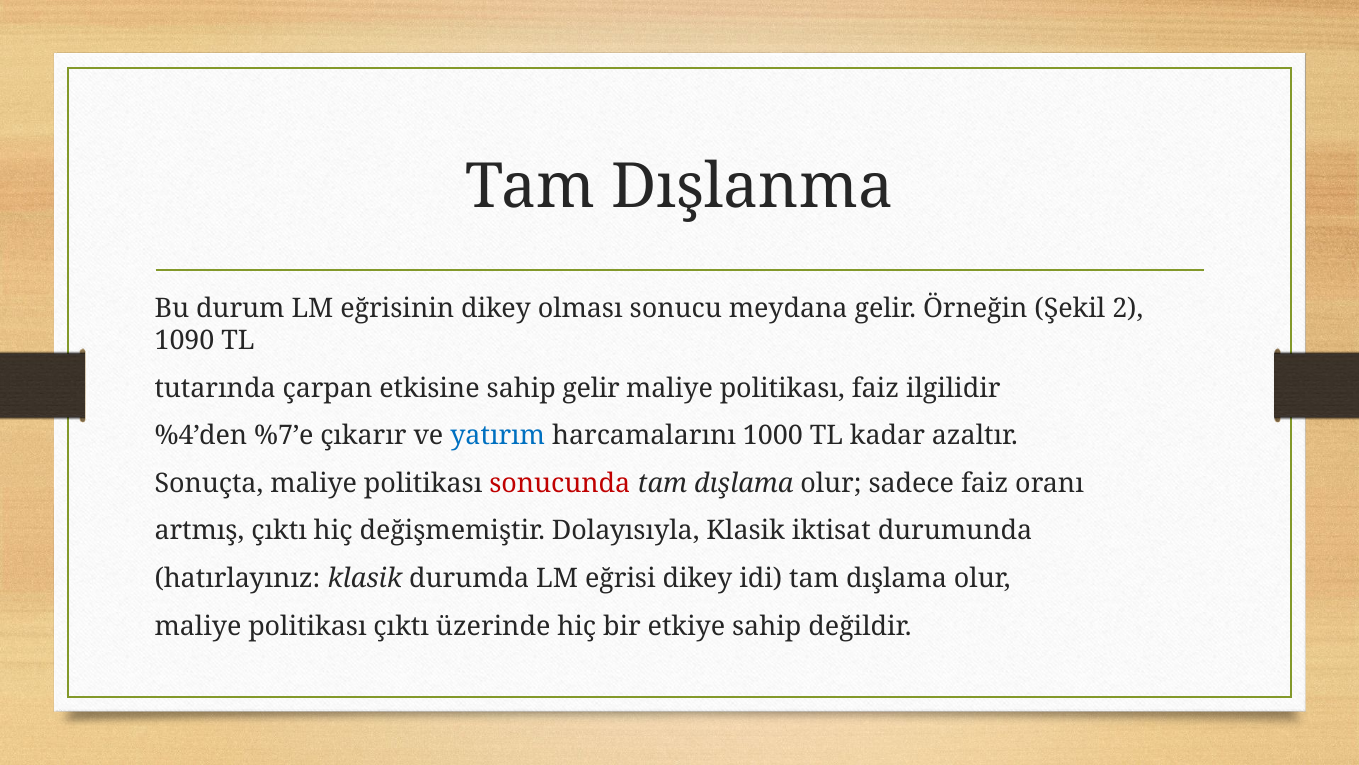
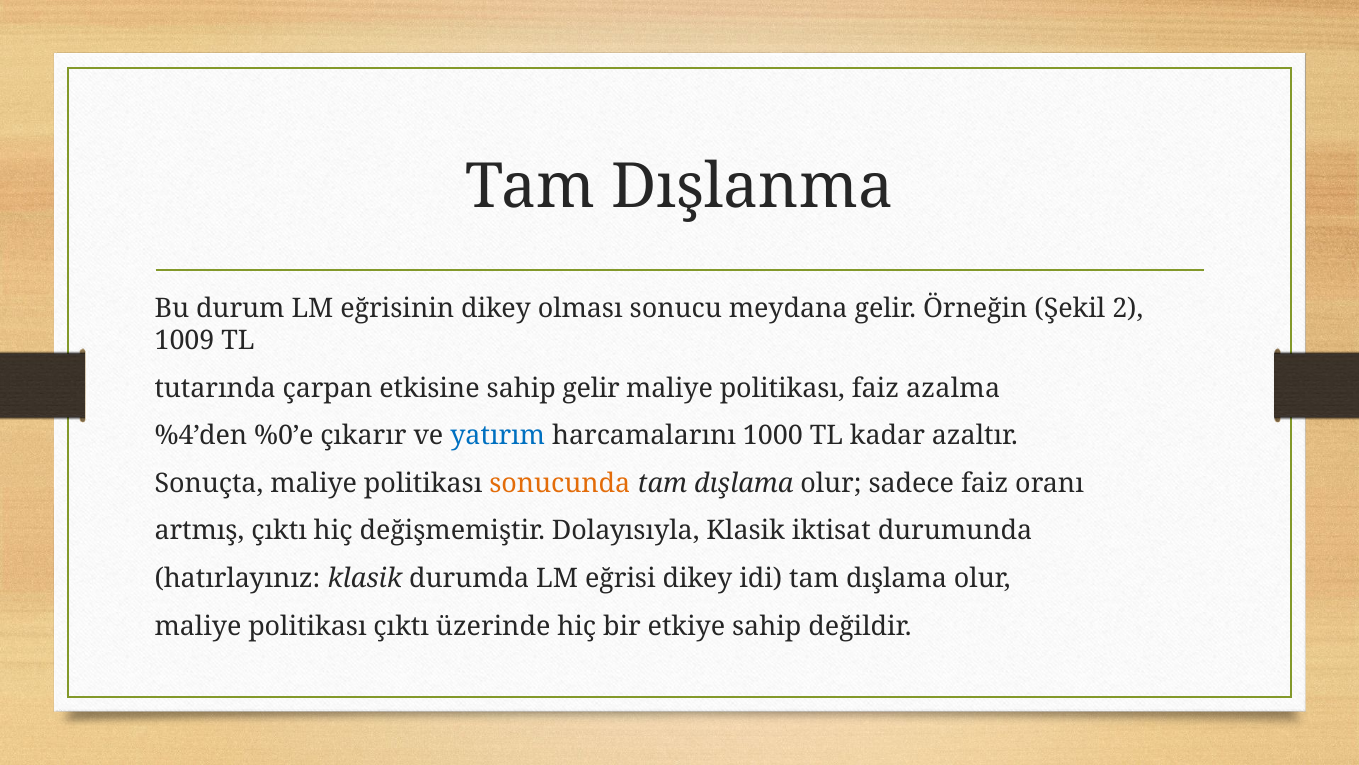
1090: 1090 -> 1009
ilgilidir: ilgilidir -> azalma
%7’e: %7’e -> %0’e
sonucunda colour: red -> orange
